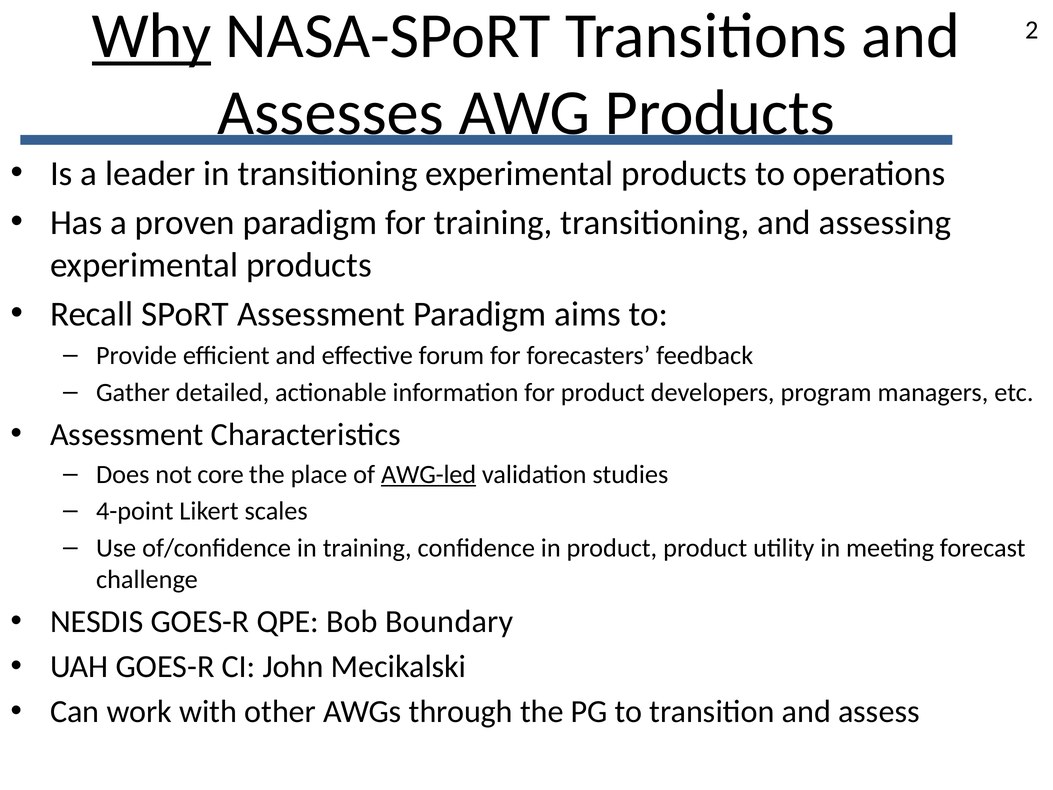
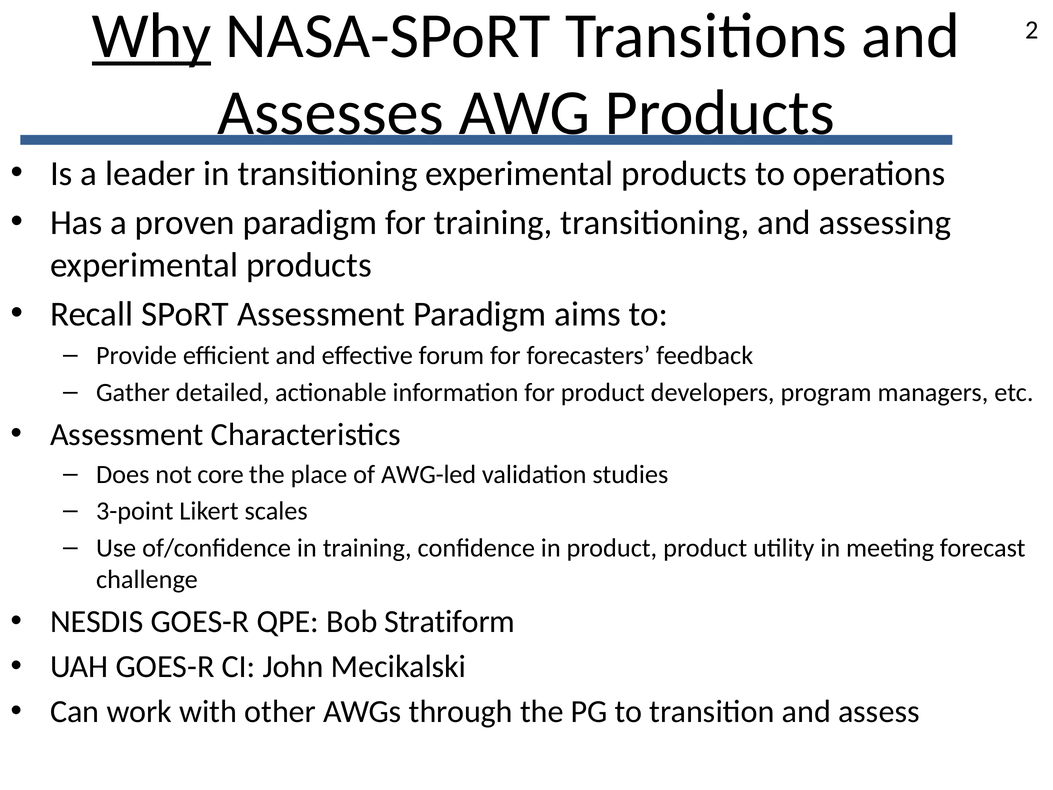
AWG-led underline: present -> none
4-point: 4-point -> 3-point
Boundary: Boundary -> Stratiform
